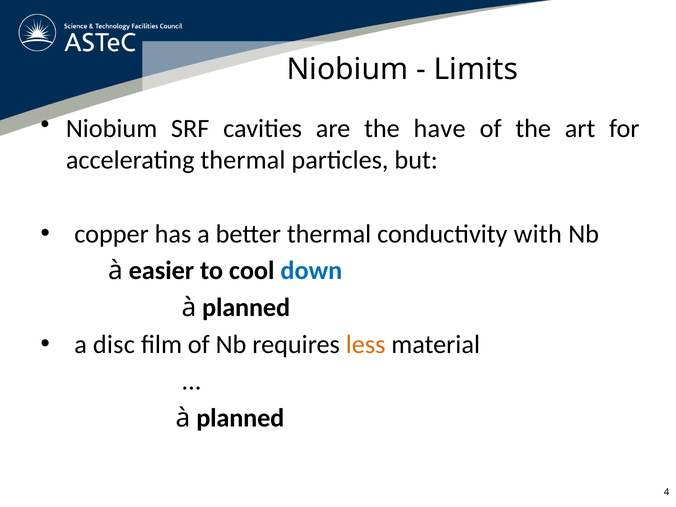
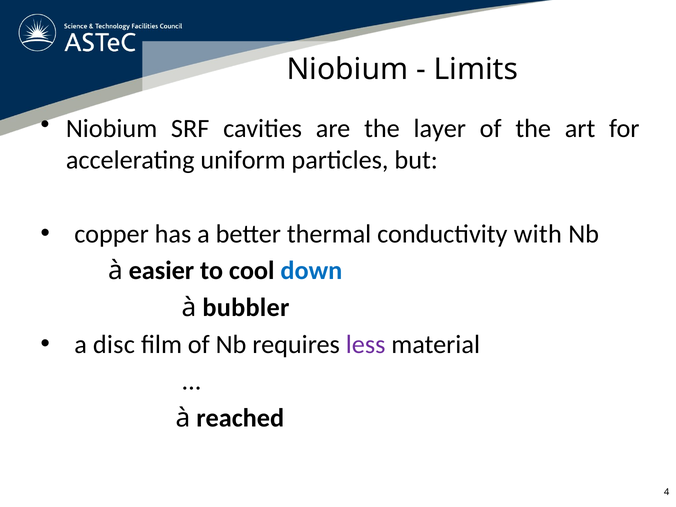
have: have -> layer
accelerating thermal: thermal -> uniform
planned at (246, 308): planned -> bubbler
less colour: orange -> purple
planned at (240, 418): planned -> reached
